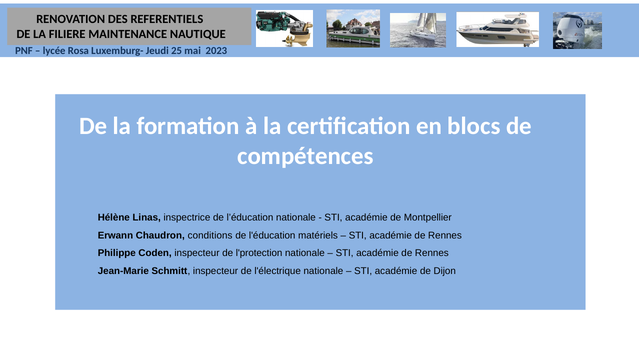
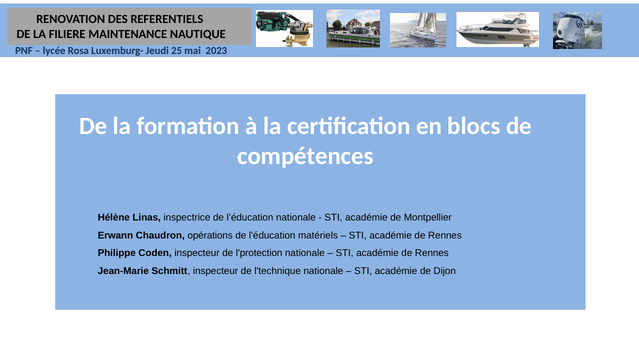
conditions: conditions -> opérations
l'électrique: l'électrique -> l'technique
